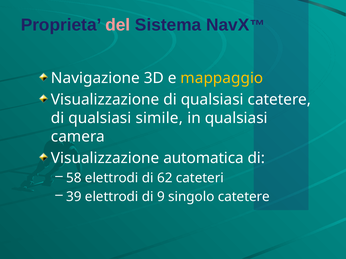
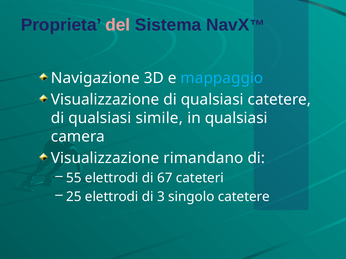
mappaggio colour: yellow -> light blue
automatica: automatica -> rimandano
58: 58 -> 55
62: 62 -> 67
39: 39 -> 25
9: 9 -> 3
